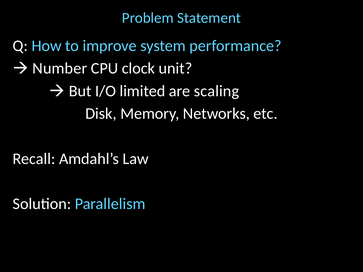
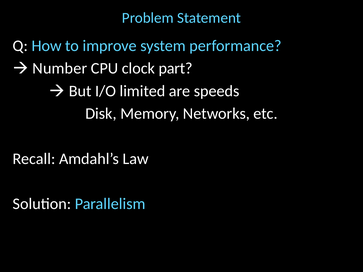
unit: unit -> part
scaling: scaling -> speeds
